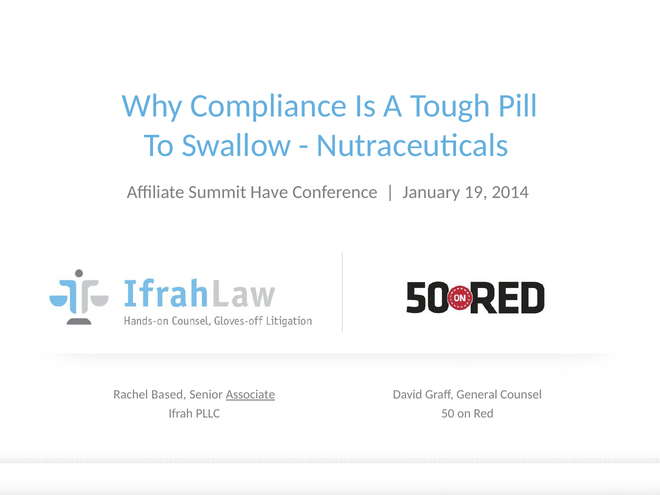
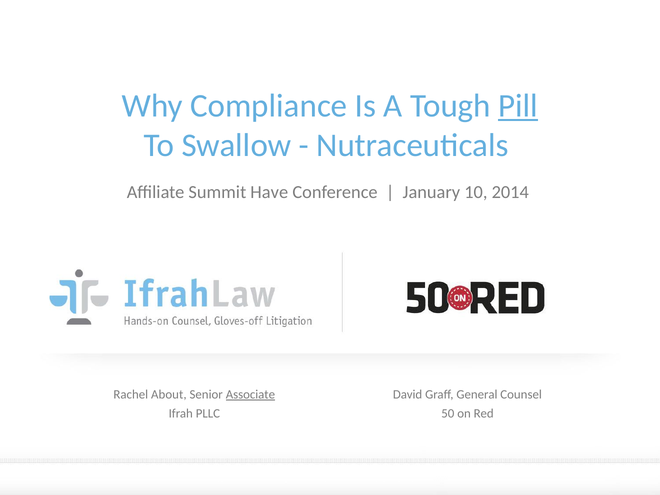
Pill underline: none -> present
19: 19 -> 10
Based: Based -> About
